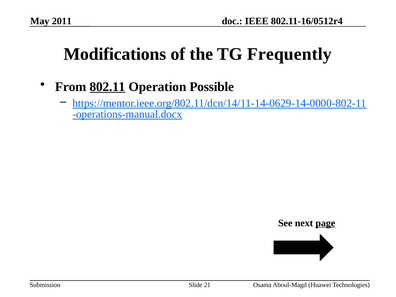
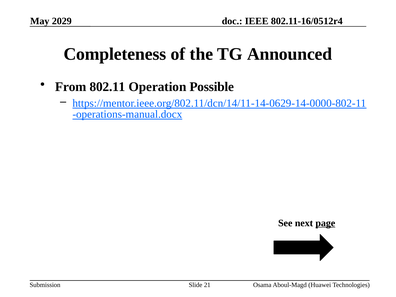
2011: 2011 -> 2029
Modifications: Modifications -> Completeness
Frequently: Frequently -> Announced
802.11 underline: present -> none
